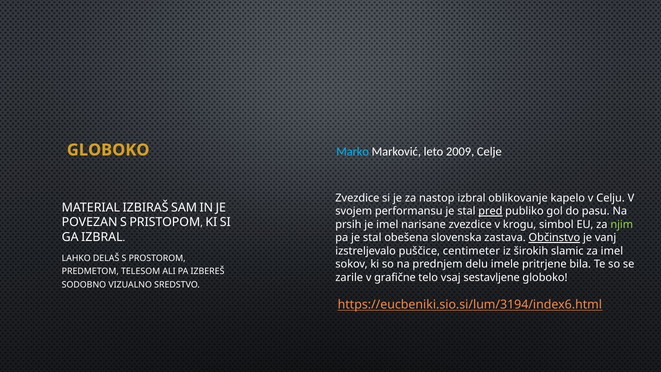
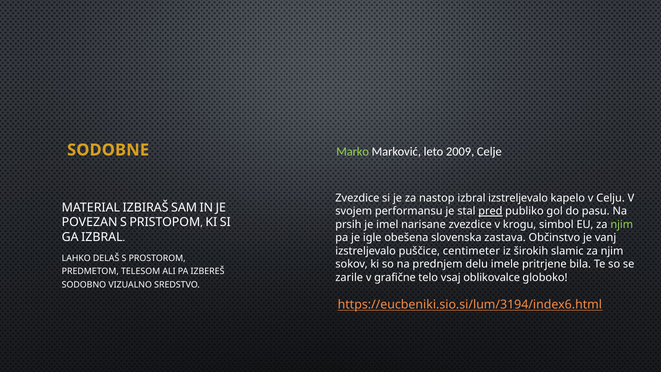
Marko colour: light blue -> light green
GLOBOKO at (108, 150): GLOBOKO -> SODOBNE
izbral oblikovanje: oblikovanje -> izstreljevalo
pa je stal: stal -> igle
Občinstvo underline: present -> none
slamic za imel: imel -> njim
sestavljene: sestavljene -> oblikovalce
